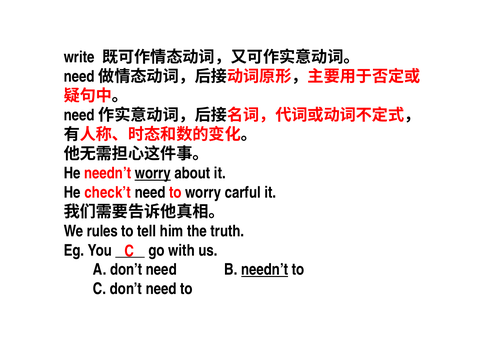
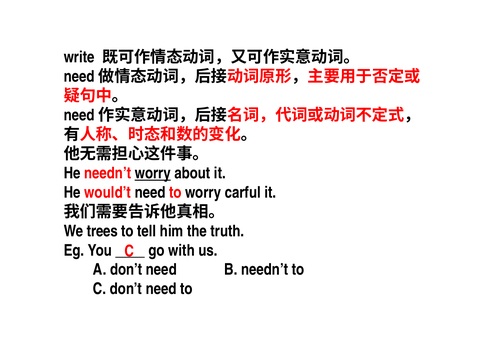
check’t: check’t -> would’t
rules: rules -> trees
needn’t at (265, 270) underline: present -> none
